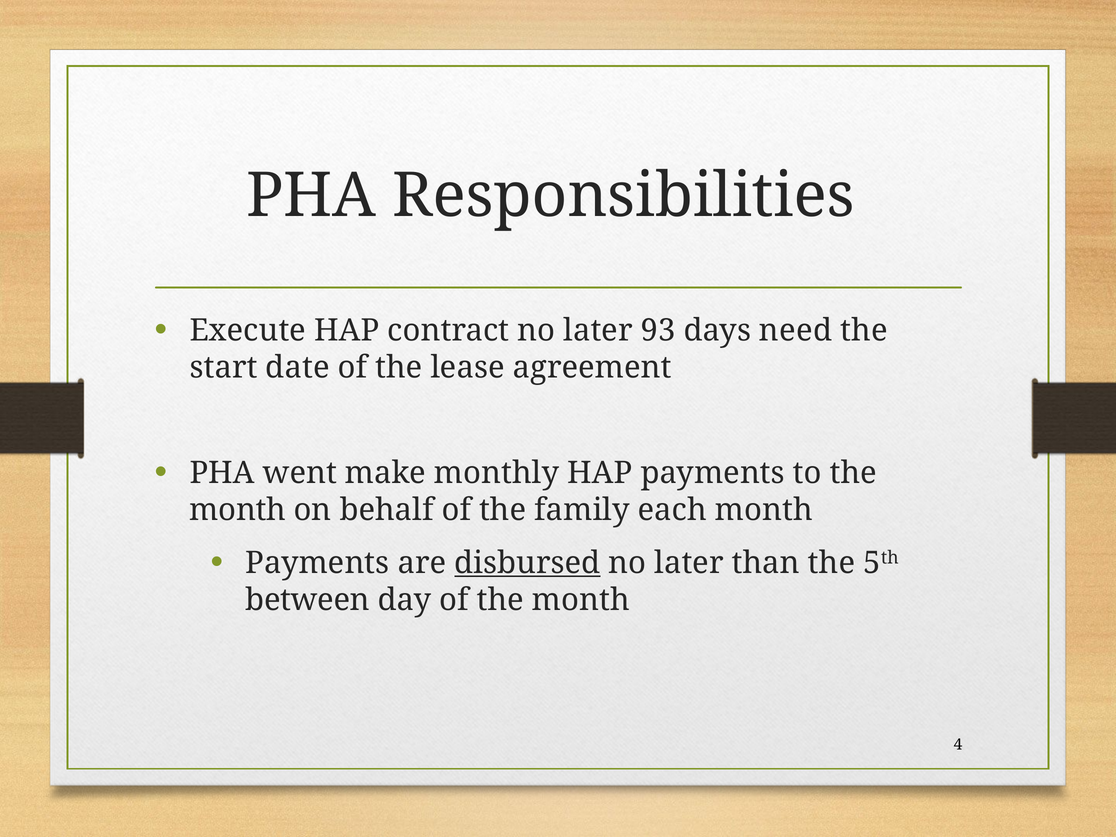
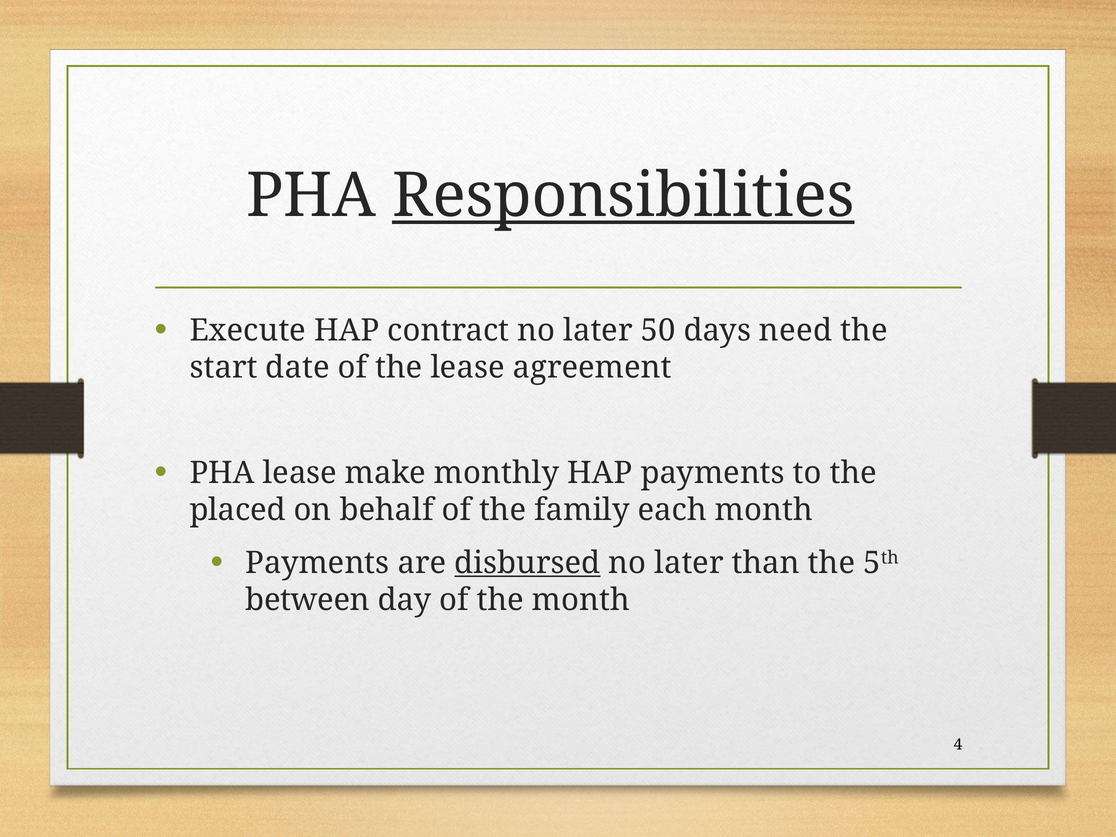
Responsibilities underline: none -> present
93: 93 -> 50
PHA went: went -> lease
month at (238, 510): month -> placed
